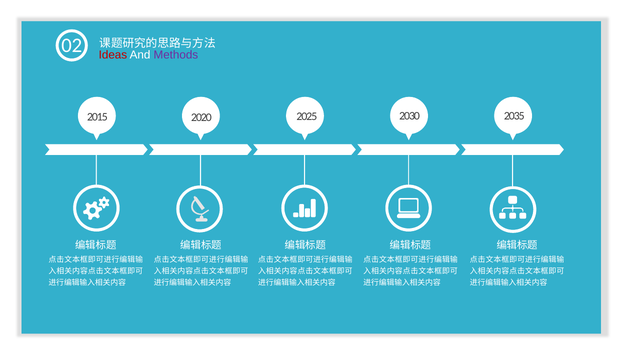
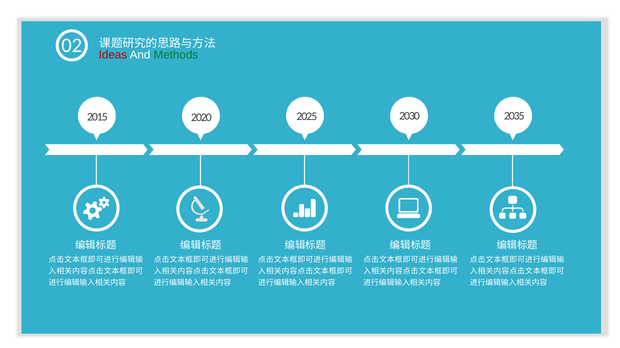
Methods colour: purple -> green
